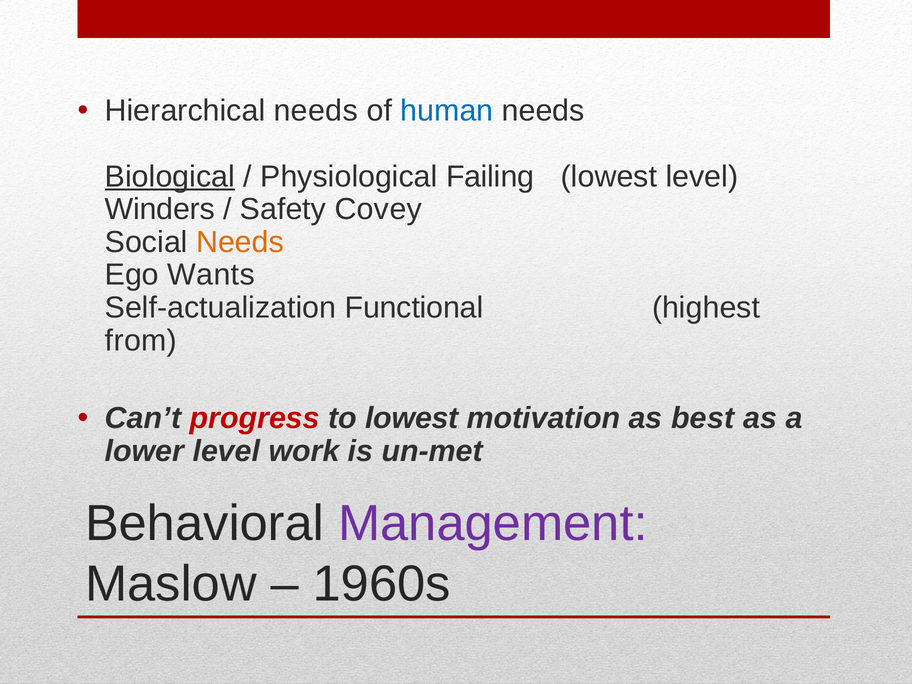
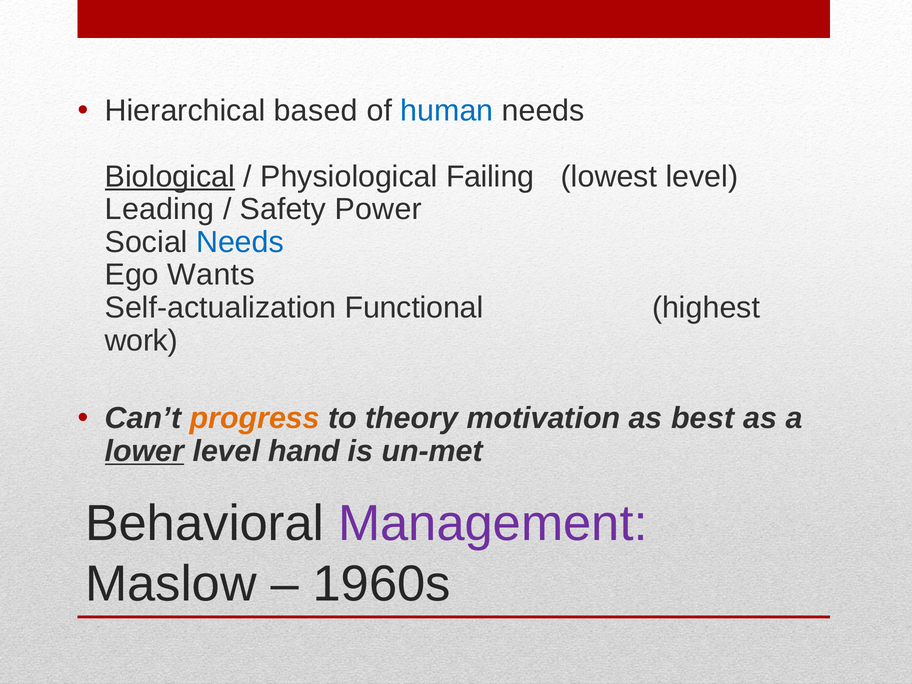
Hierarchical needs: needs -> based
Winders: Winders -> Leading
Covey: Covey -> Power
Needs at (240, 242) colour: orange -> blue
from: from -> work
progress colour: red -> orange
to lowest: lowest -> theory
lower underline: none -> present
work: work -> hand
